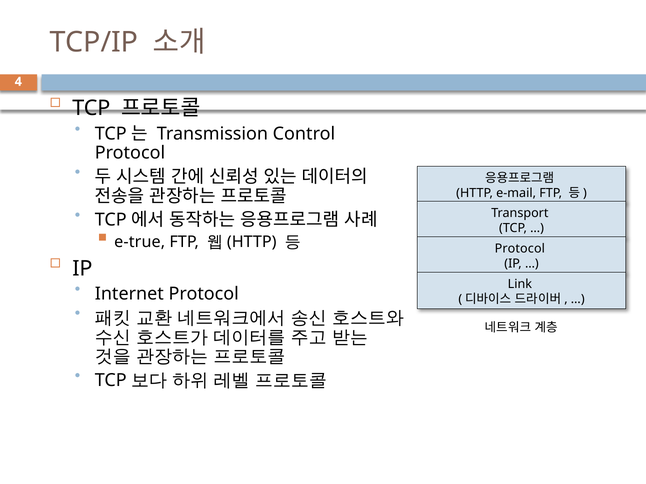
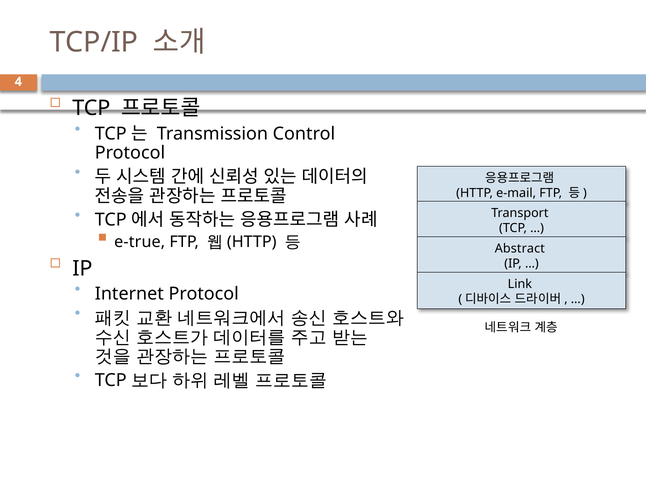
Protocol at (520, 249): Protocol -> Abstract
